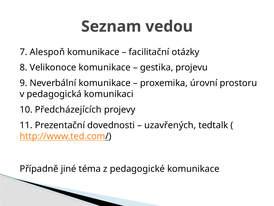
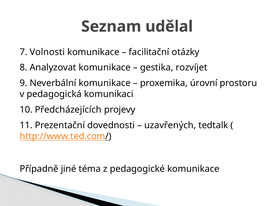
vedou: vedou -> udělal
Alespoň: Alespoň -> Volnosti
Velikonoce: Velikonoce -> Analyzovat
projevu: projevu -> rozvíjet
